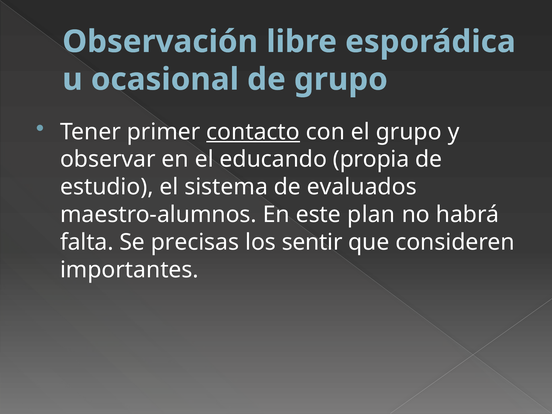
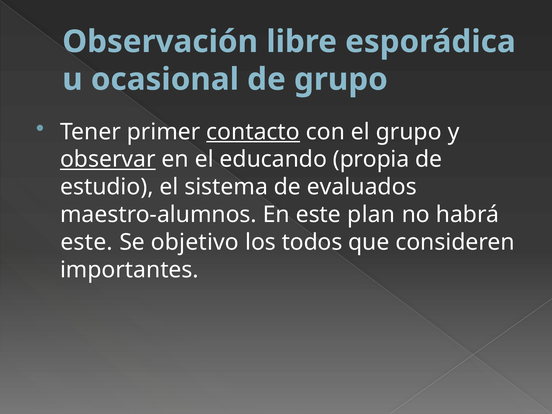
observar underline: none -> present
falta at (87, 242): falta -> este
precisas: precisas -> objetivo
sentir: sentir -> todos
